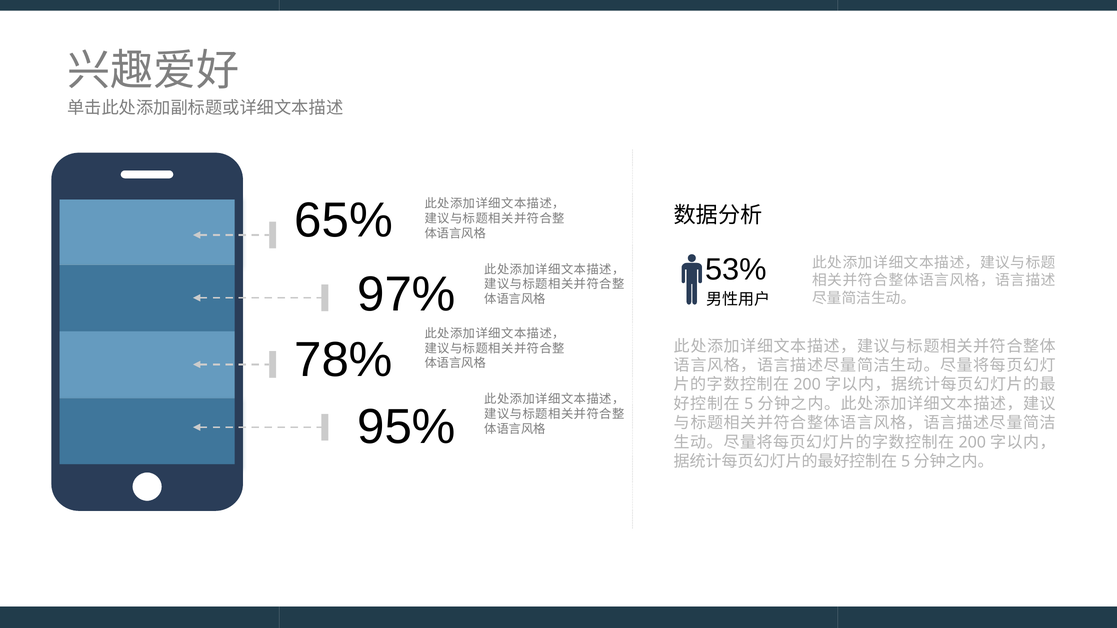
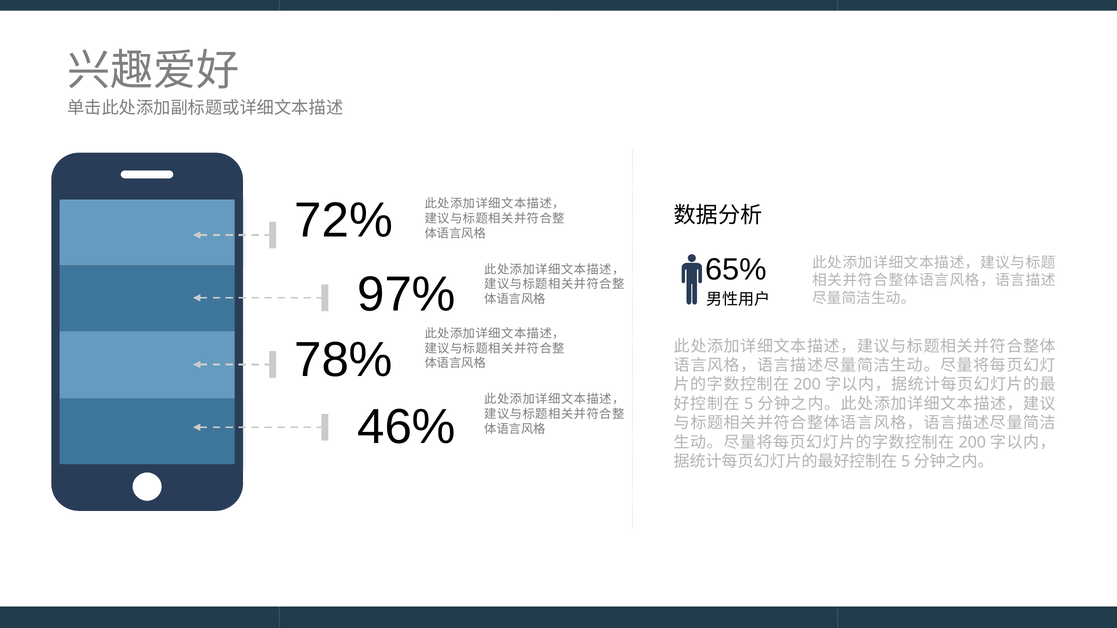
65%: 65% -> 72%
53%: 53% -> 65%
95%: 95% -> 46%
